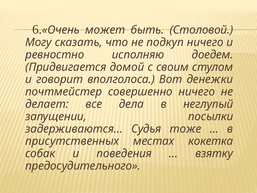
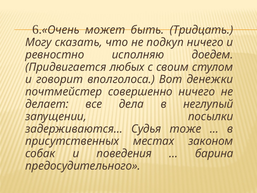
Столовой: Столовой -> Тридцать
домой: домой -> любых
кокетка: кокетка -> законом
взятку: взятку -> барина
